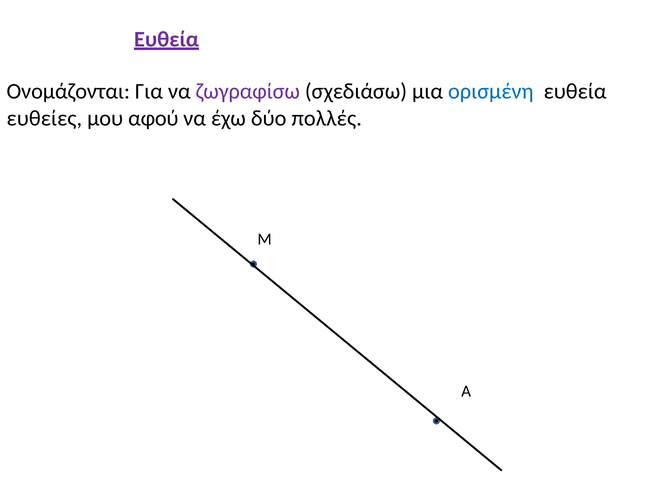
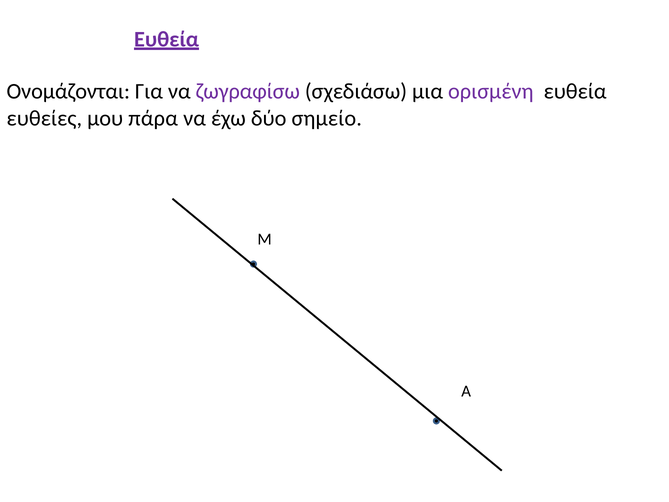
ορισμένη colour: blue -> purple
αφού: αφού -> πάρα
πολλές: πολλές -> σημείο
